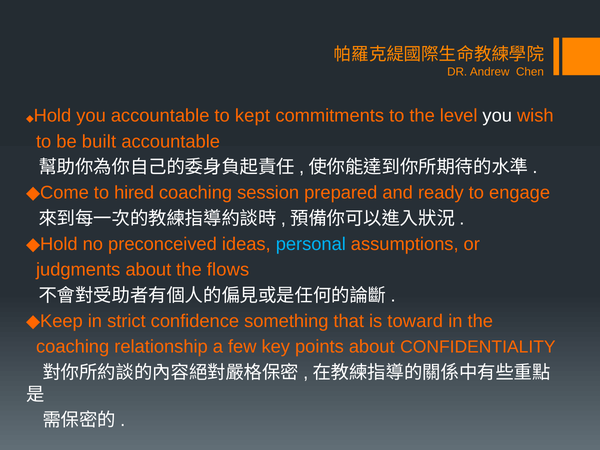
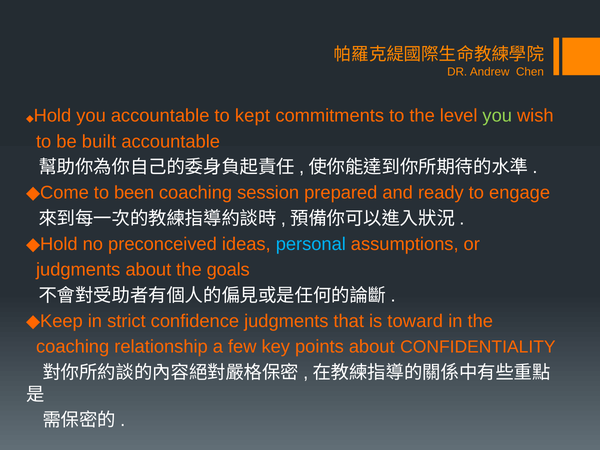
you at (497, 116) colour: white -> light green
hired: hired -> been
flows: flows -> goals
confidence something: something -> judgments
